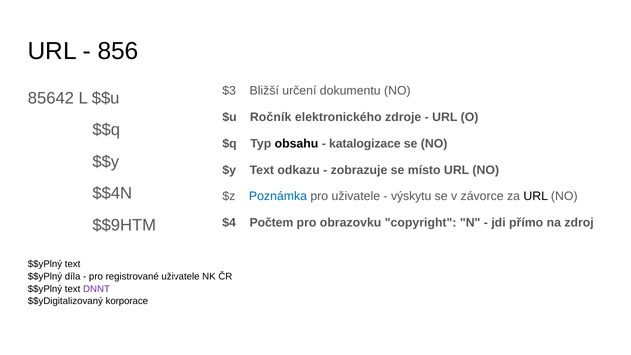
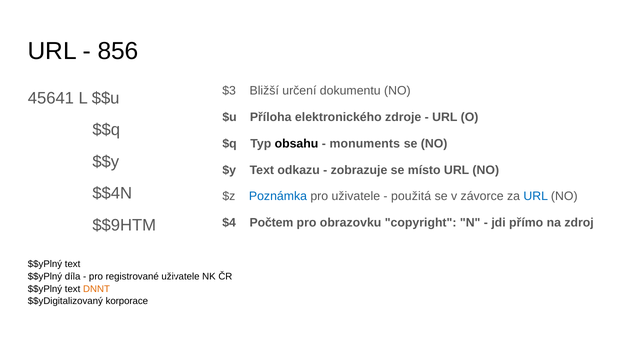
85642: 85642 -> 45641
Ročník: Ročník -> Příloha
katalogizace: katalogizace -> monuments
výskytu: výskytu -> použitá
URL at (536, 196) colour: black -> blue
DNNT colour: purple -> orange
